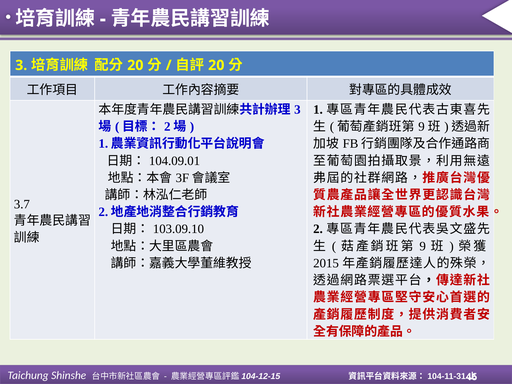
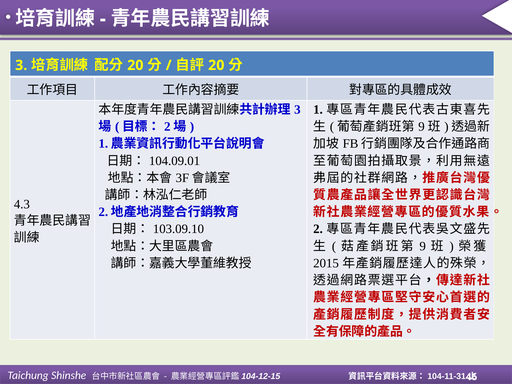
3.7: 3.7 -> 4.3
